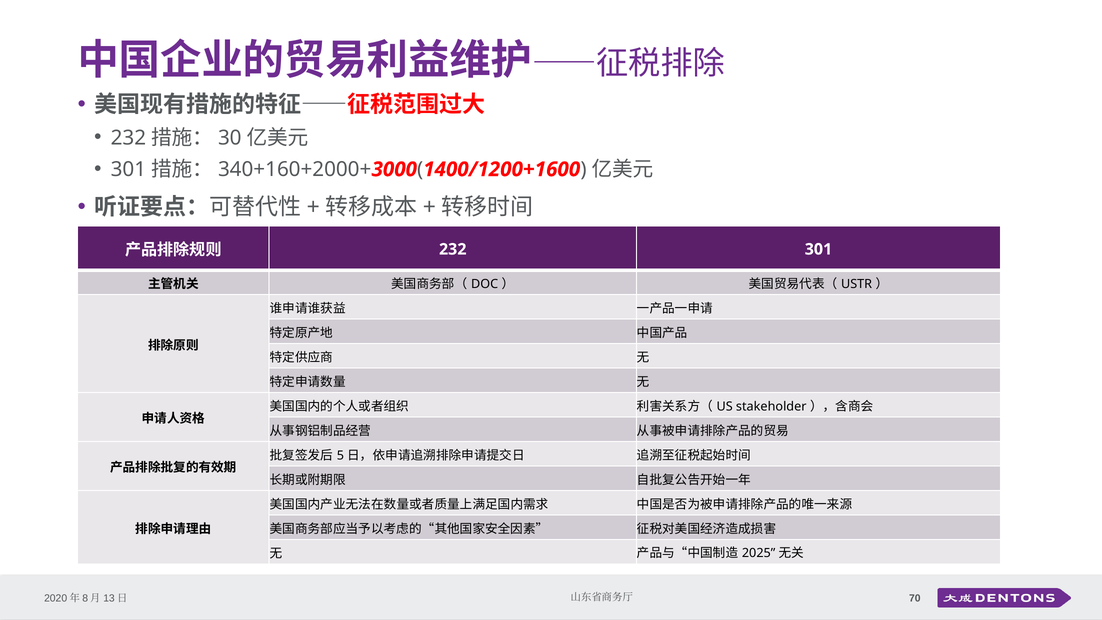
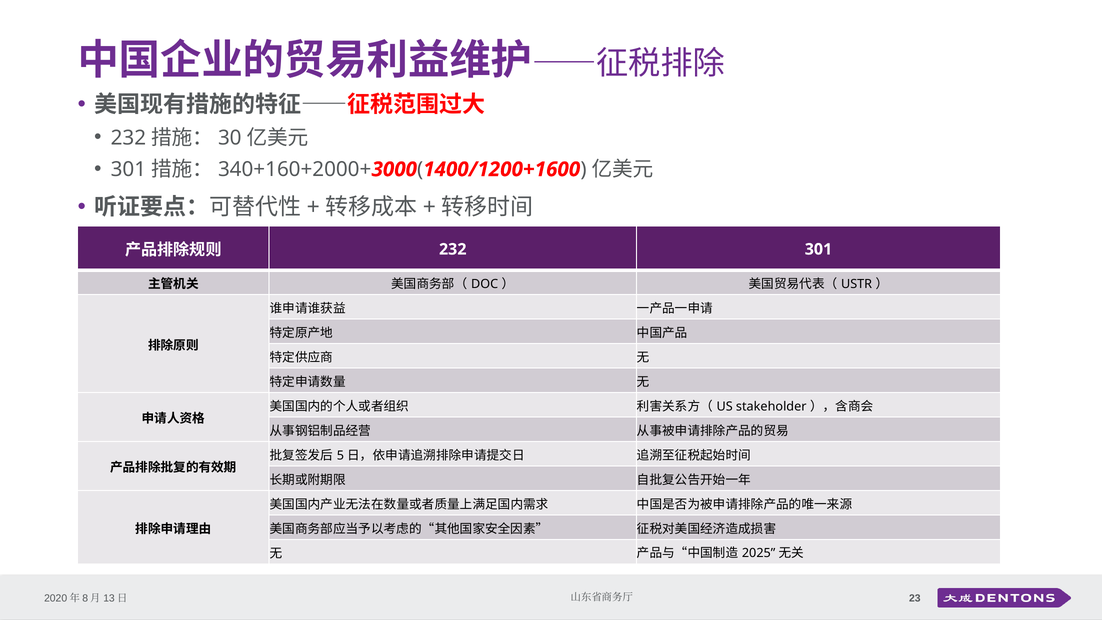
70: 70 -> 23
